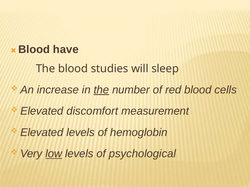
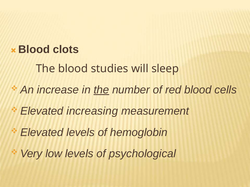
have: have -> clots
discomfort: discomfort -> increasing
low underline: present -> none
